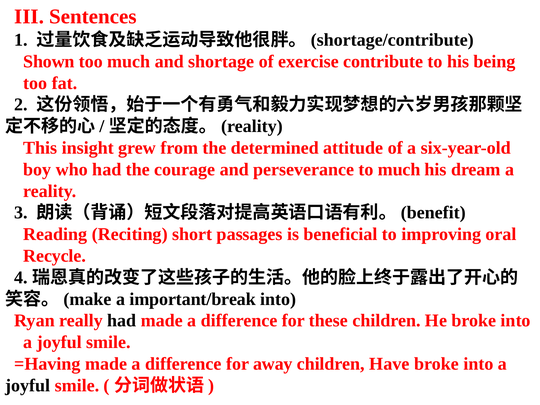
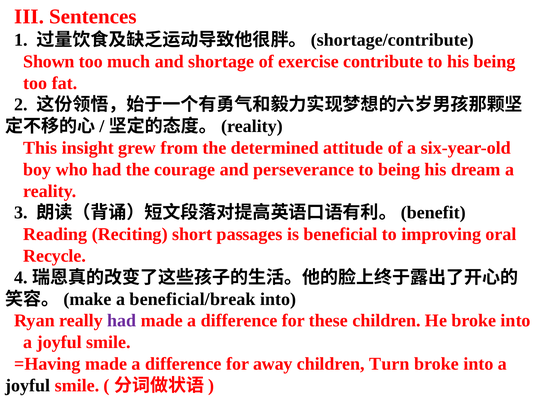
to much: much -> being
important/break: important/break -> beneficial/break
had at (122, 321) colour: black -> purple
Have: Have -> Turn
